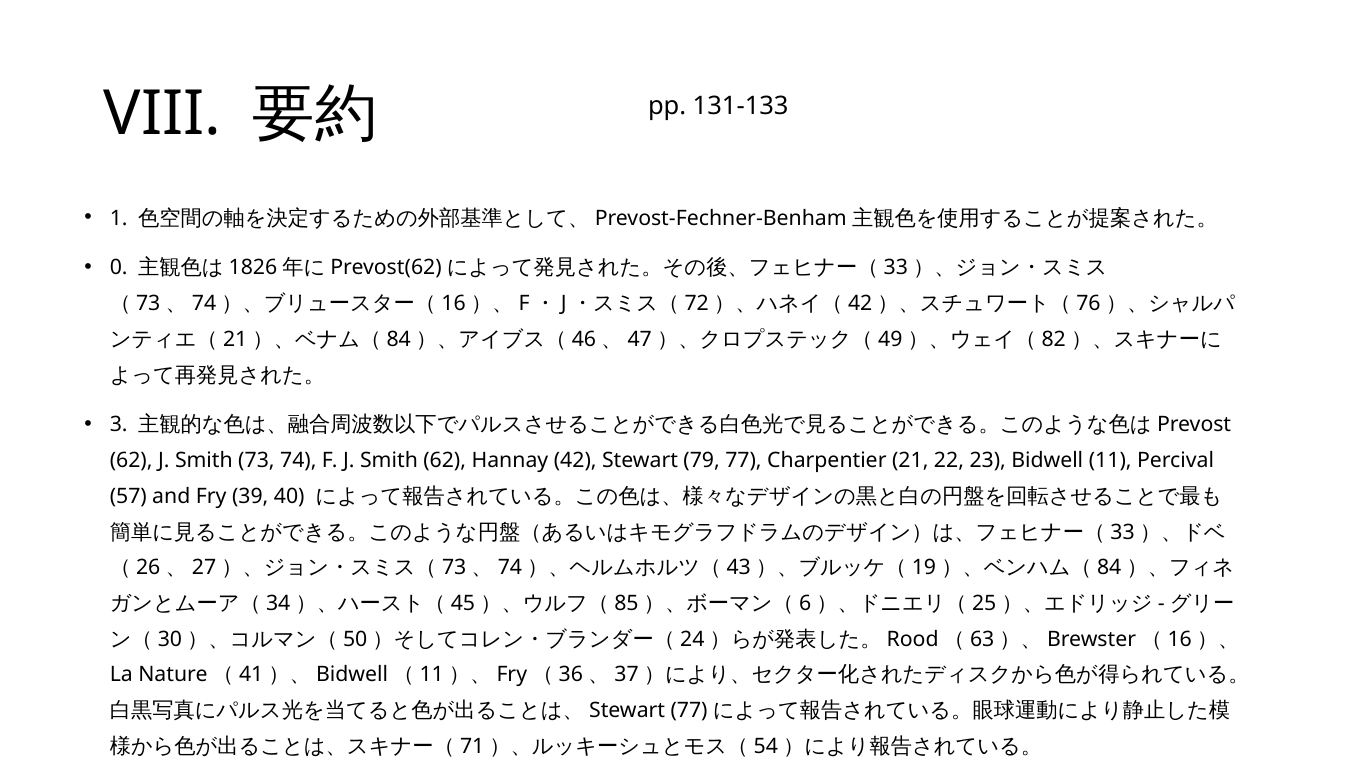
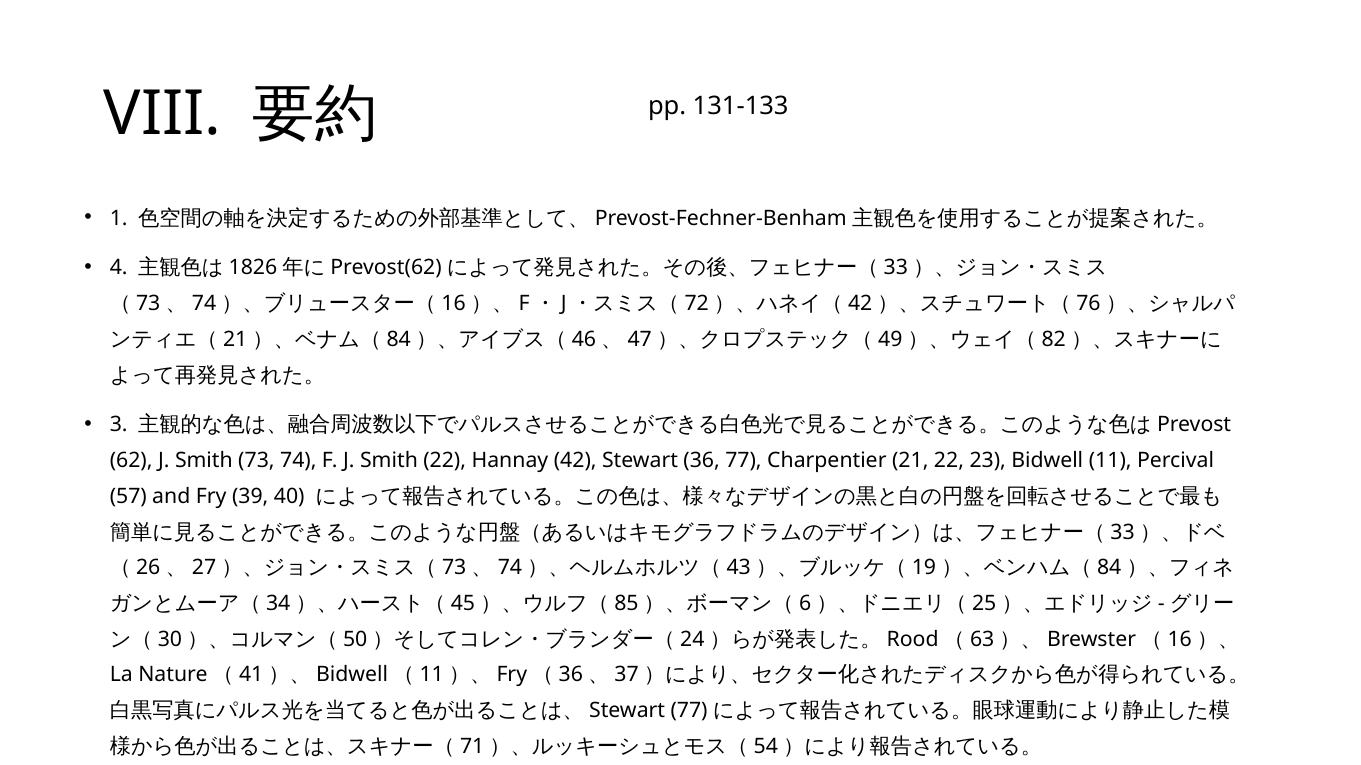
0: 0 -> 4
Smith 62: 62 -> 22
79: 79 -> 36
